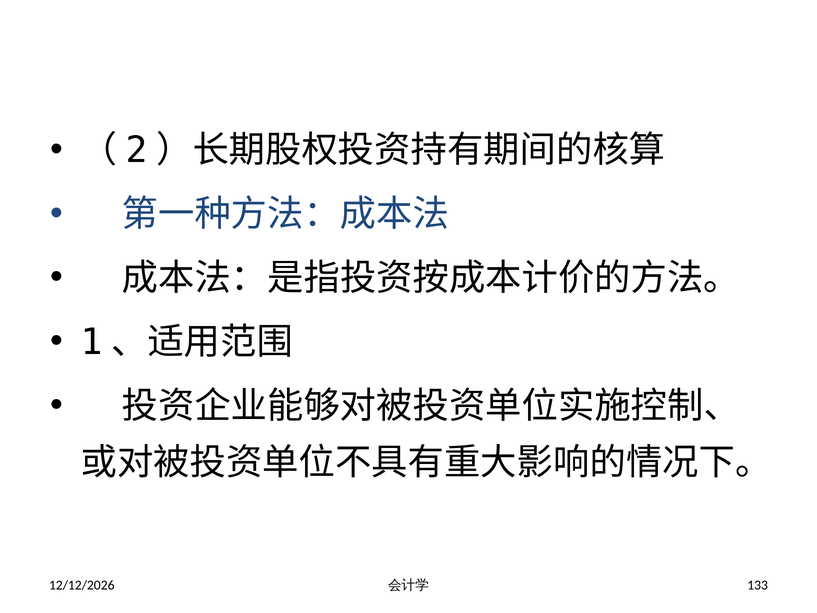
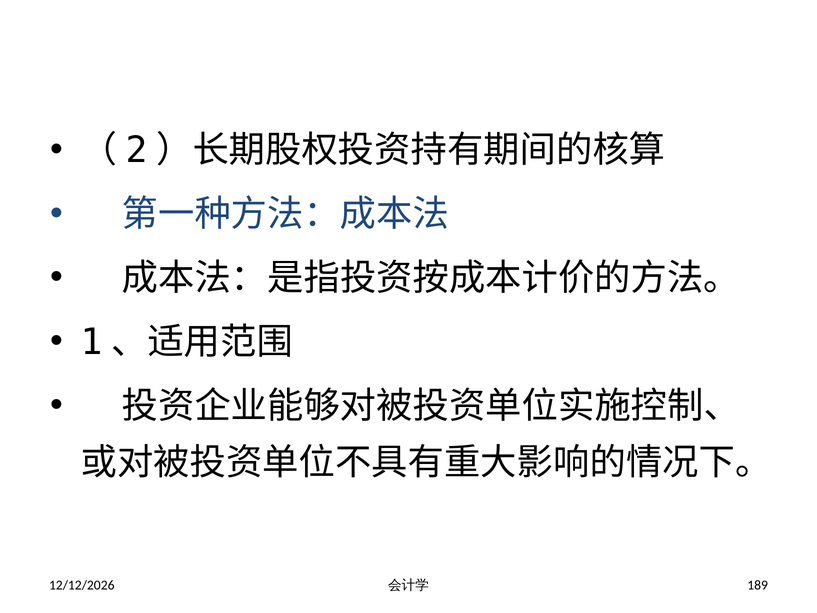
133: 133 -> 189
